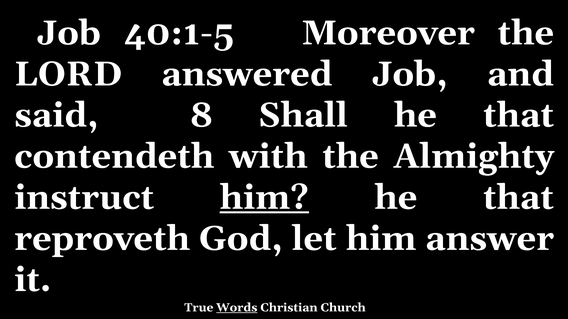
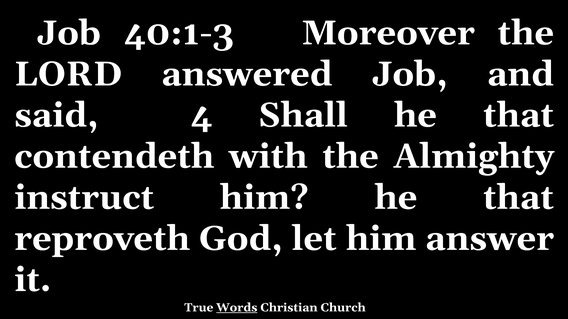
40:1-5: 40:1-5 -> 40:1-3
8: 8 -> 4
him at (264, 198) underline: present -> none
